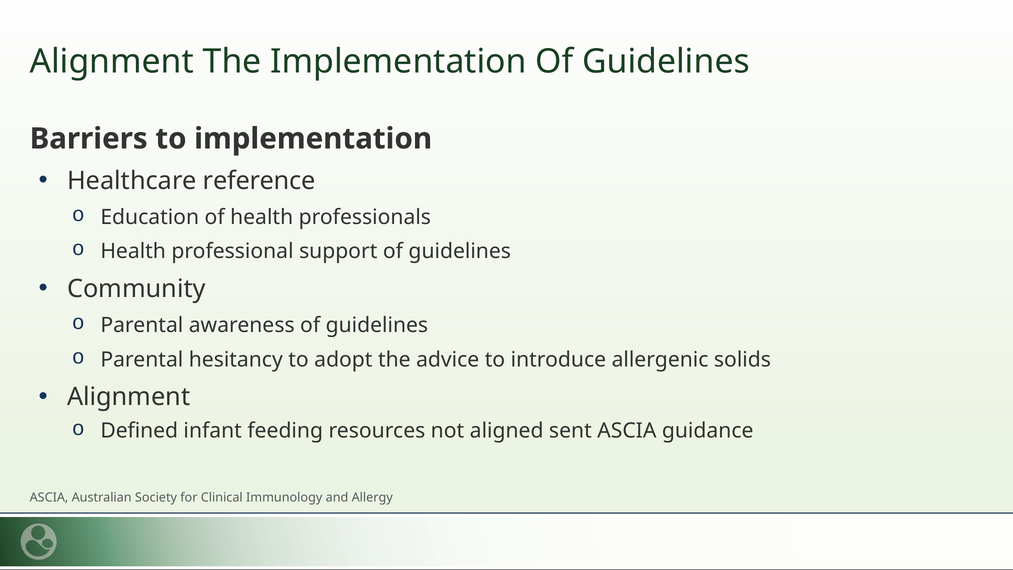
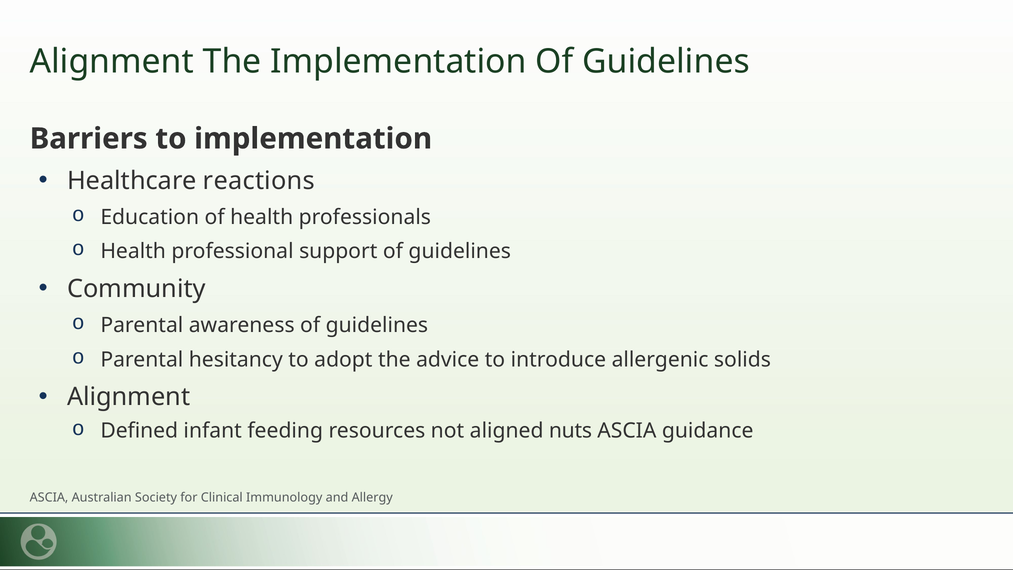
reference: reference -> reactions
sent: sent -> nuts
